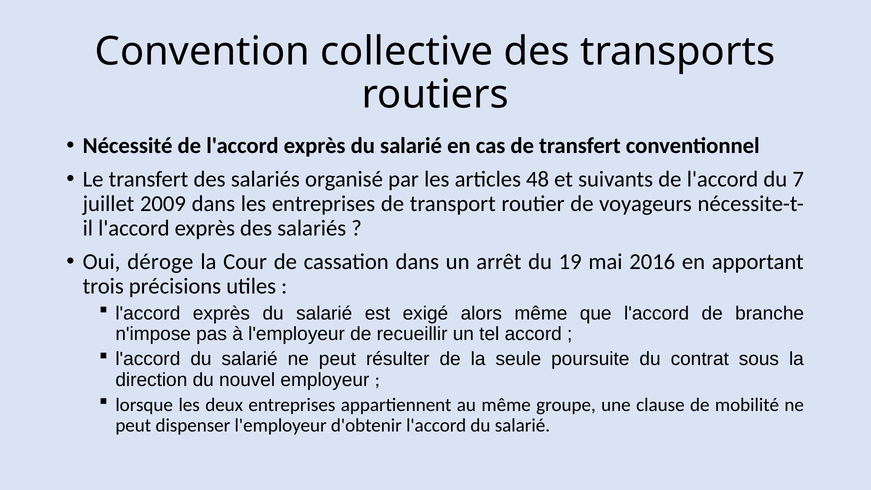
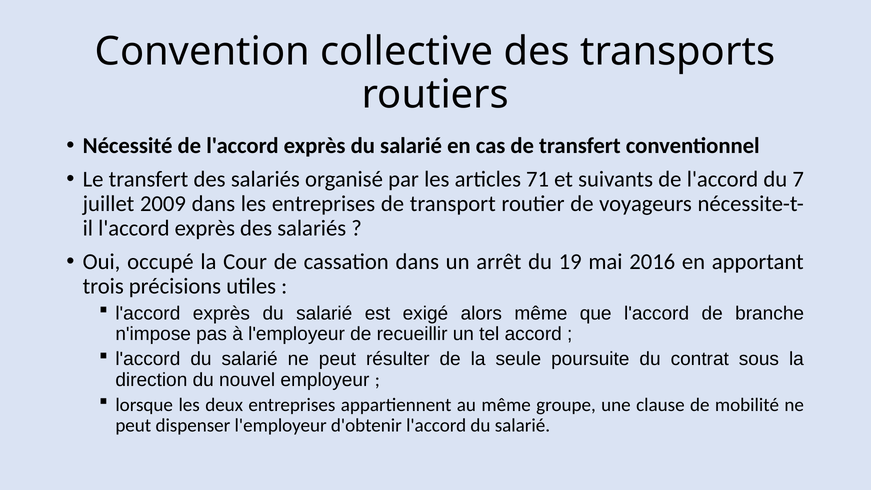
48: 48 -> 71
déroge: déroge -> occupé
